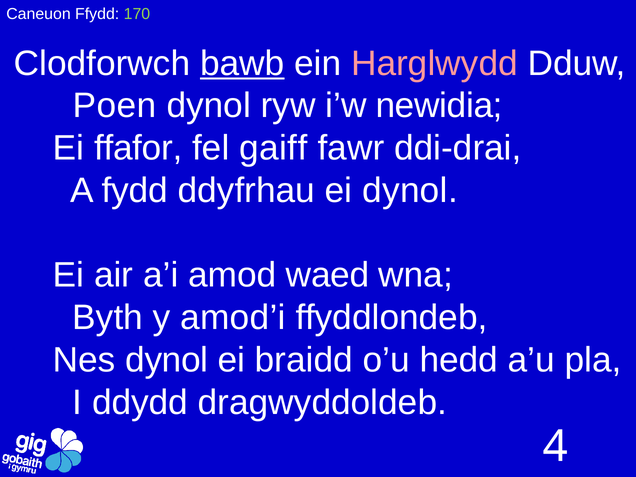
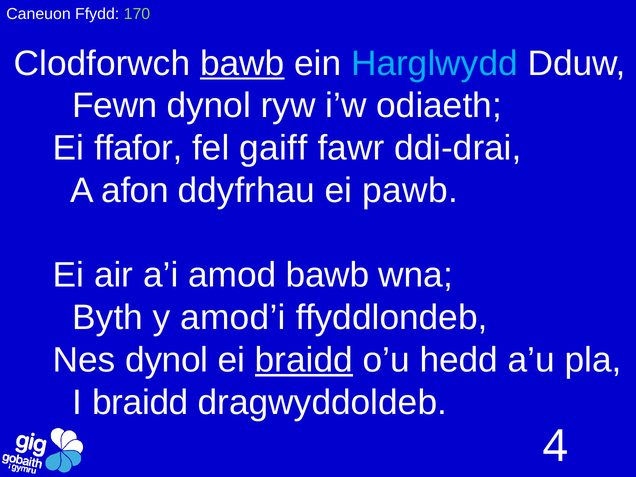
Harglwydd colour: pink -> light blue
Poen: Poen -> Fewn
newidia: newidia -> odiaeth
fydd: fydd -> afon
ei dynol: dynol -> pawb
amod waed: waed -> bawb
braidd at (304, 360) underline: none -> present
I ddydd: ddydd -> braidd
